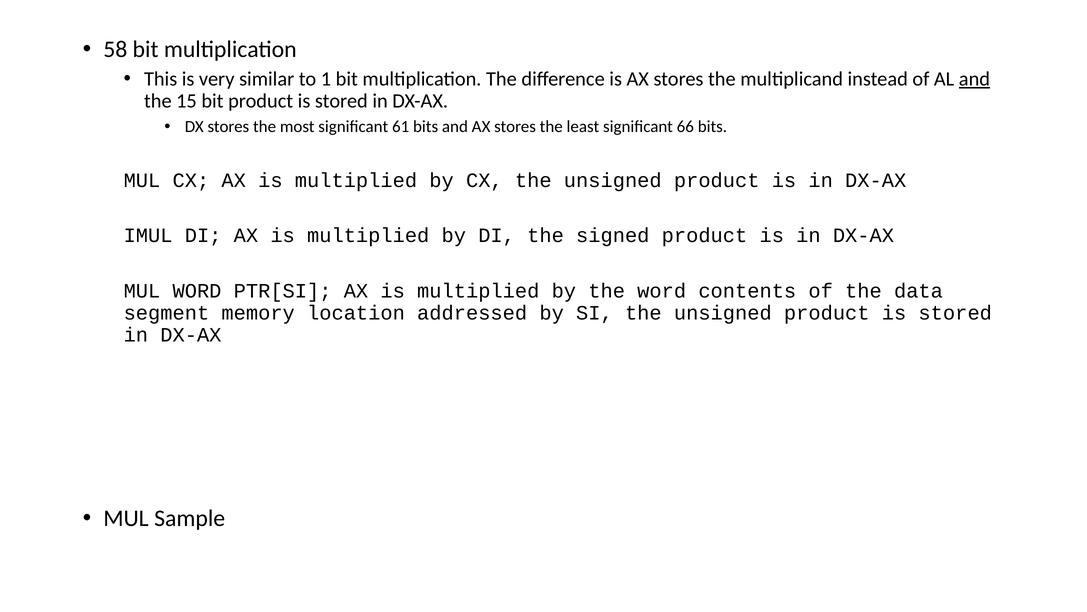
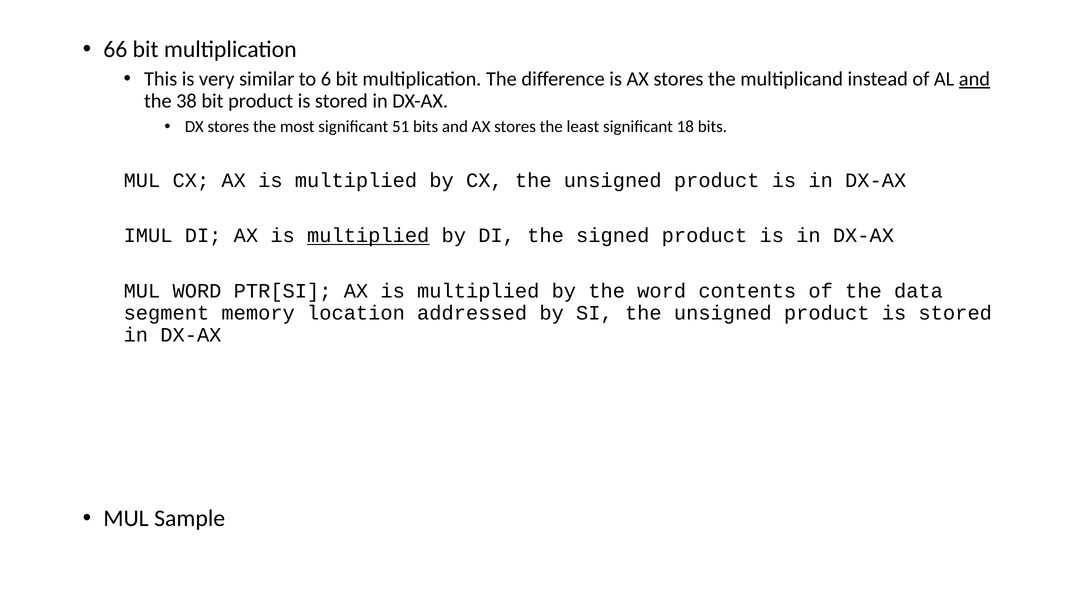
58: 58 -> 66
1: 1 -> 6
15: 15 -> 38
61: 61 -> 51
66: 66 -> 18
multiplied at (368, 235) underline: none -> present
